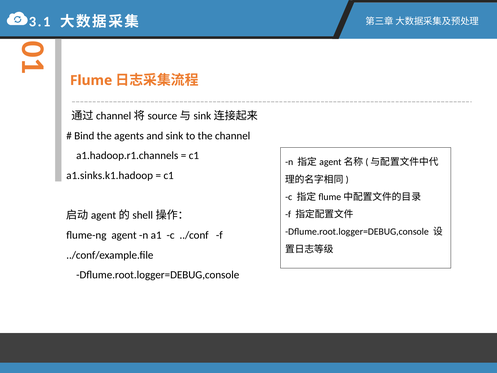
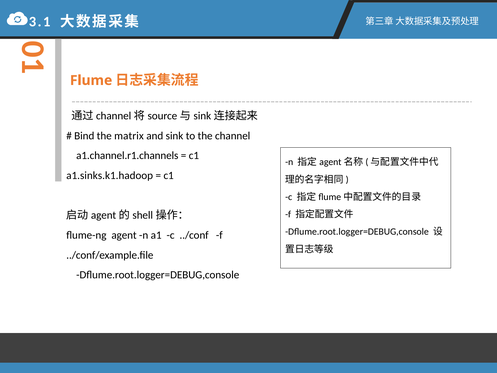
agents: agents -> matrix
a1.hadoop.r1.channels: a1.hadoop.r1.channels -> a1.channel.r1.channels
